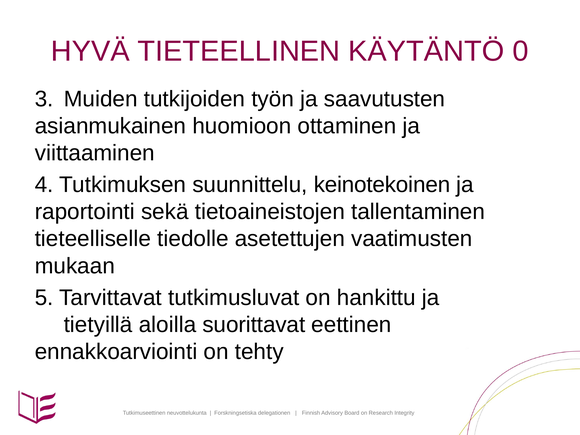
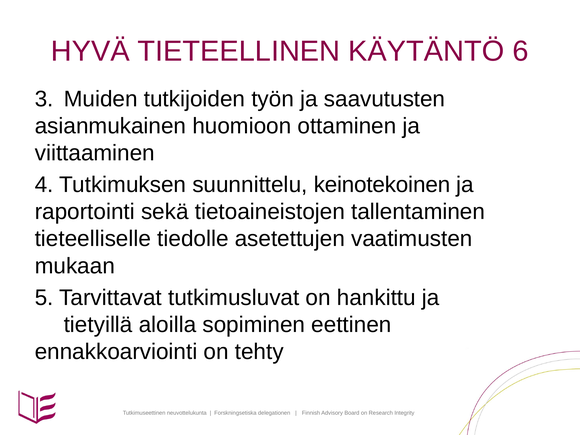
0: 0 -> 6
suorittavat: suorittavat -> sopiminen
